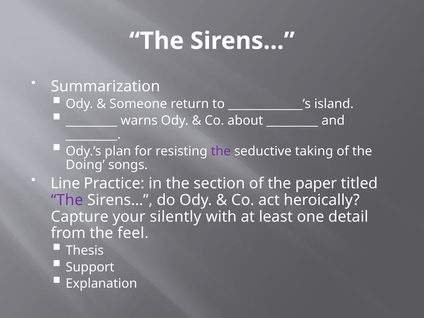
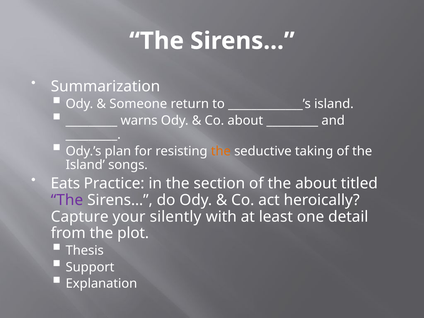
the at (221, 151) colour: purple -> orange
Doing at (85, 165): Doing -> Island
Line: Line -> Eats
the paper: paper -> about
feel: feel -> plot
